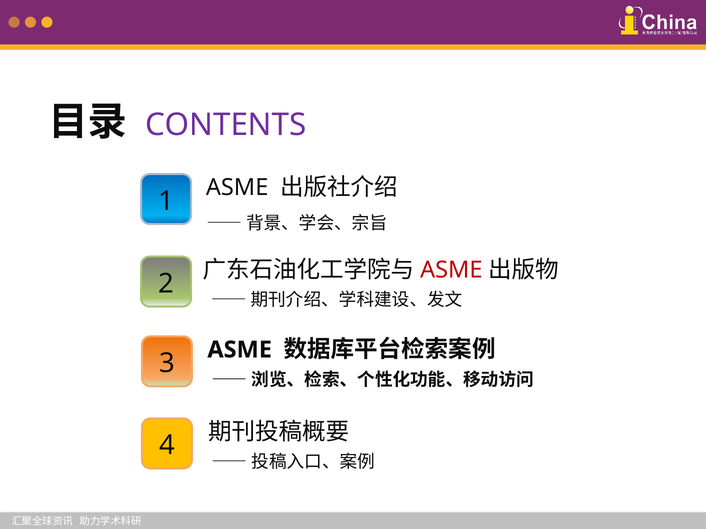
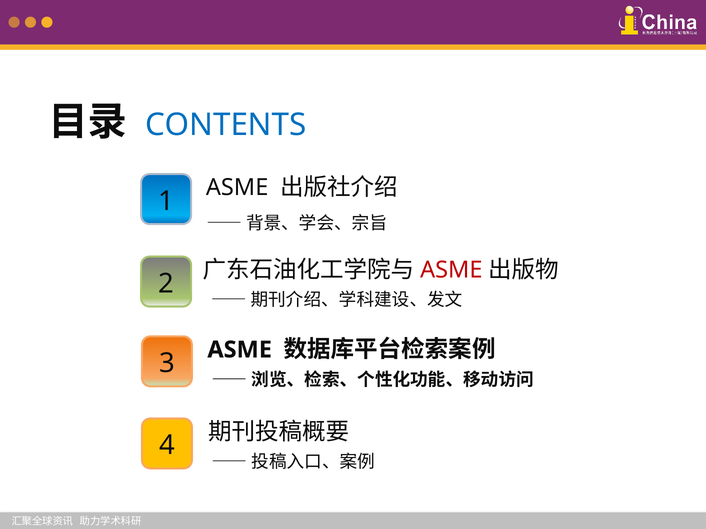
CONTENTS colour: purple -> blue
